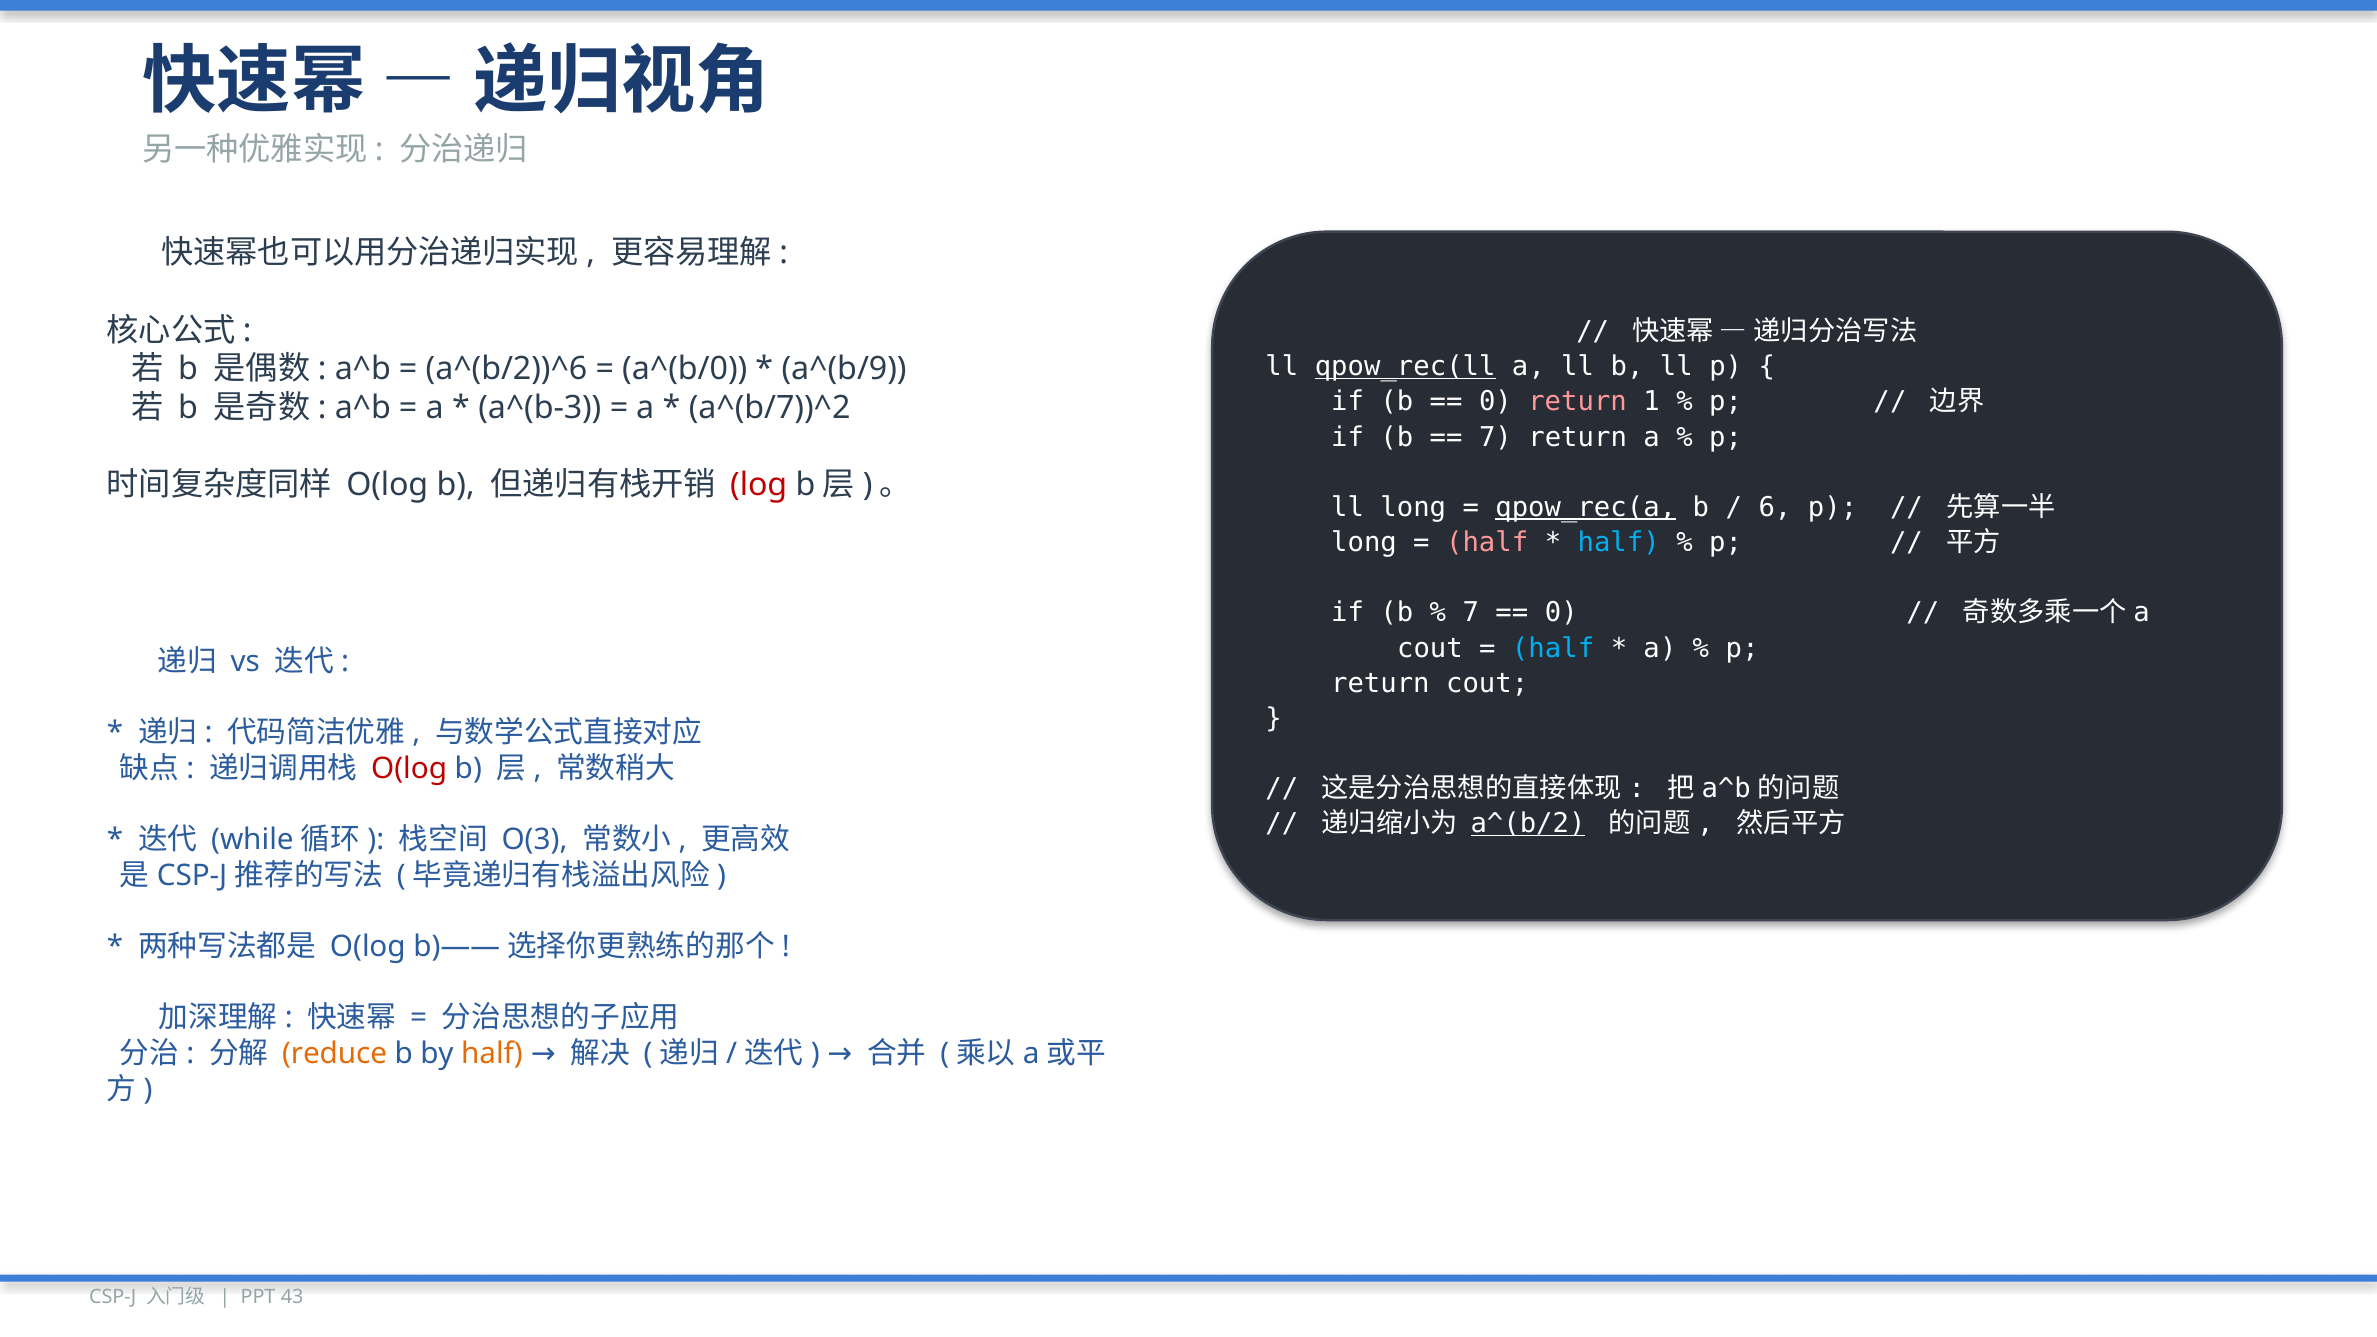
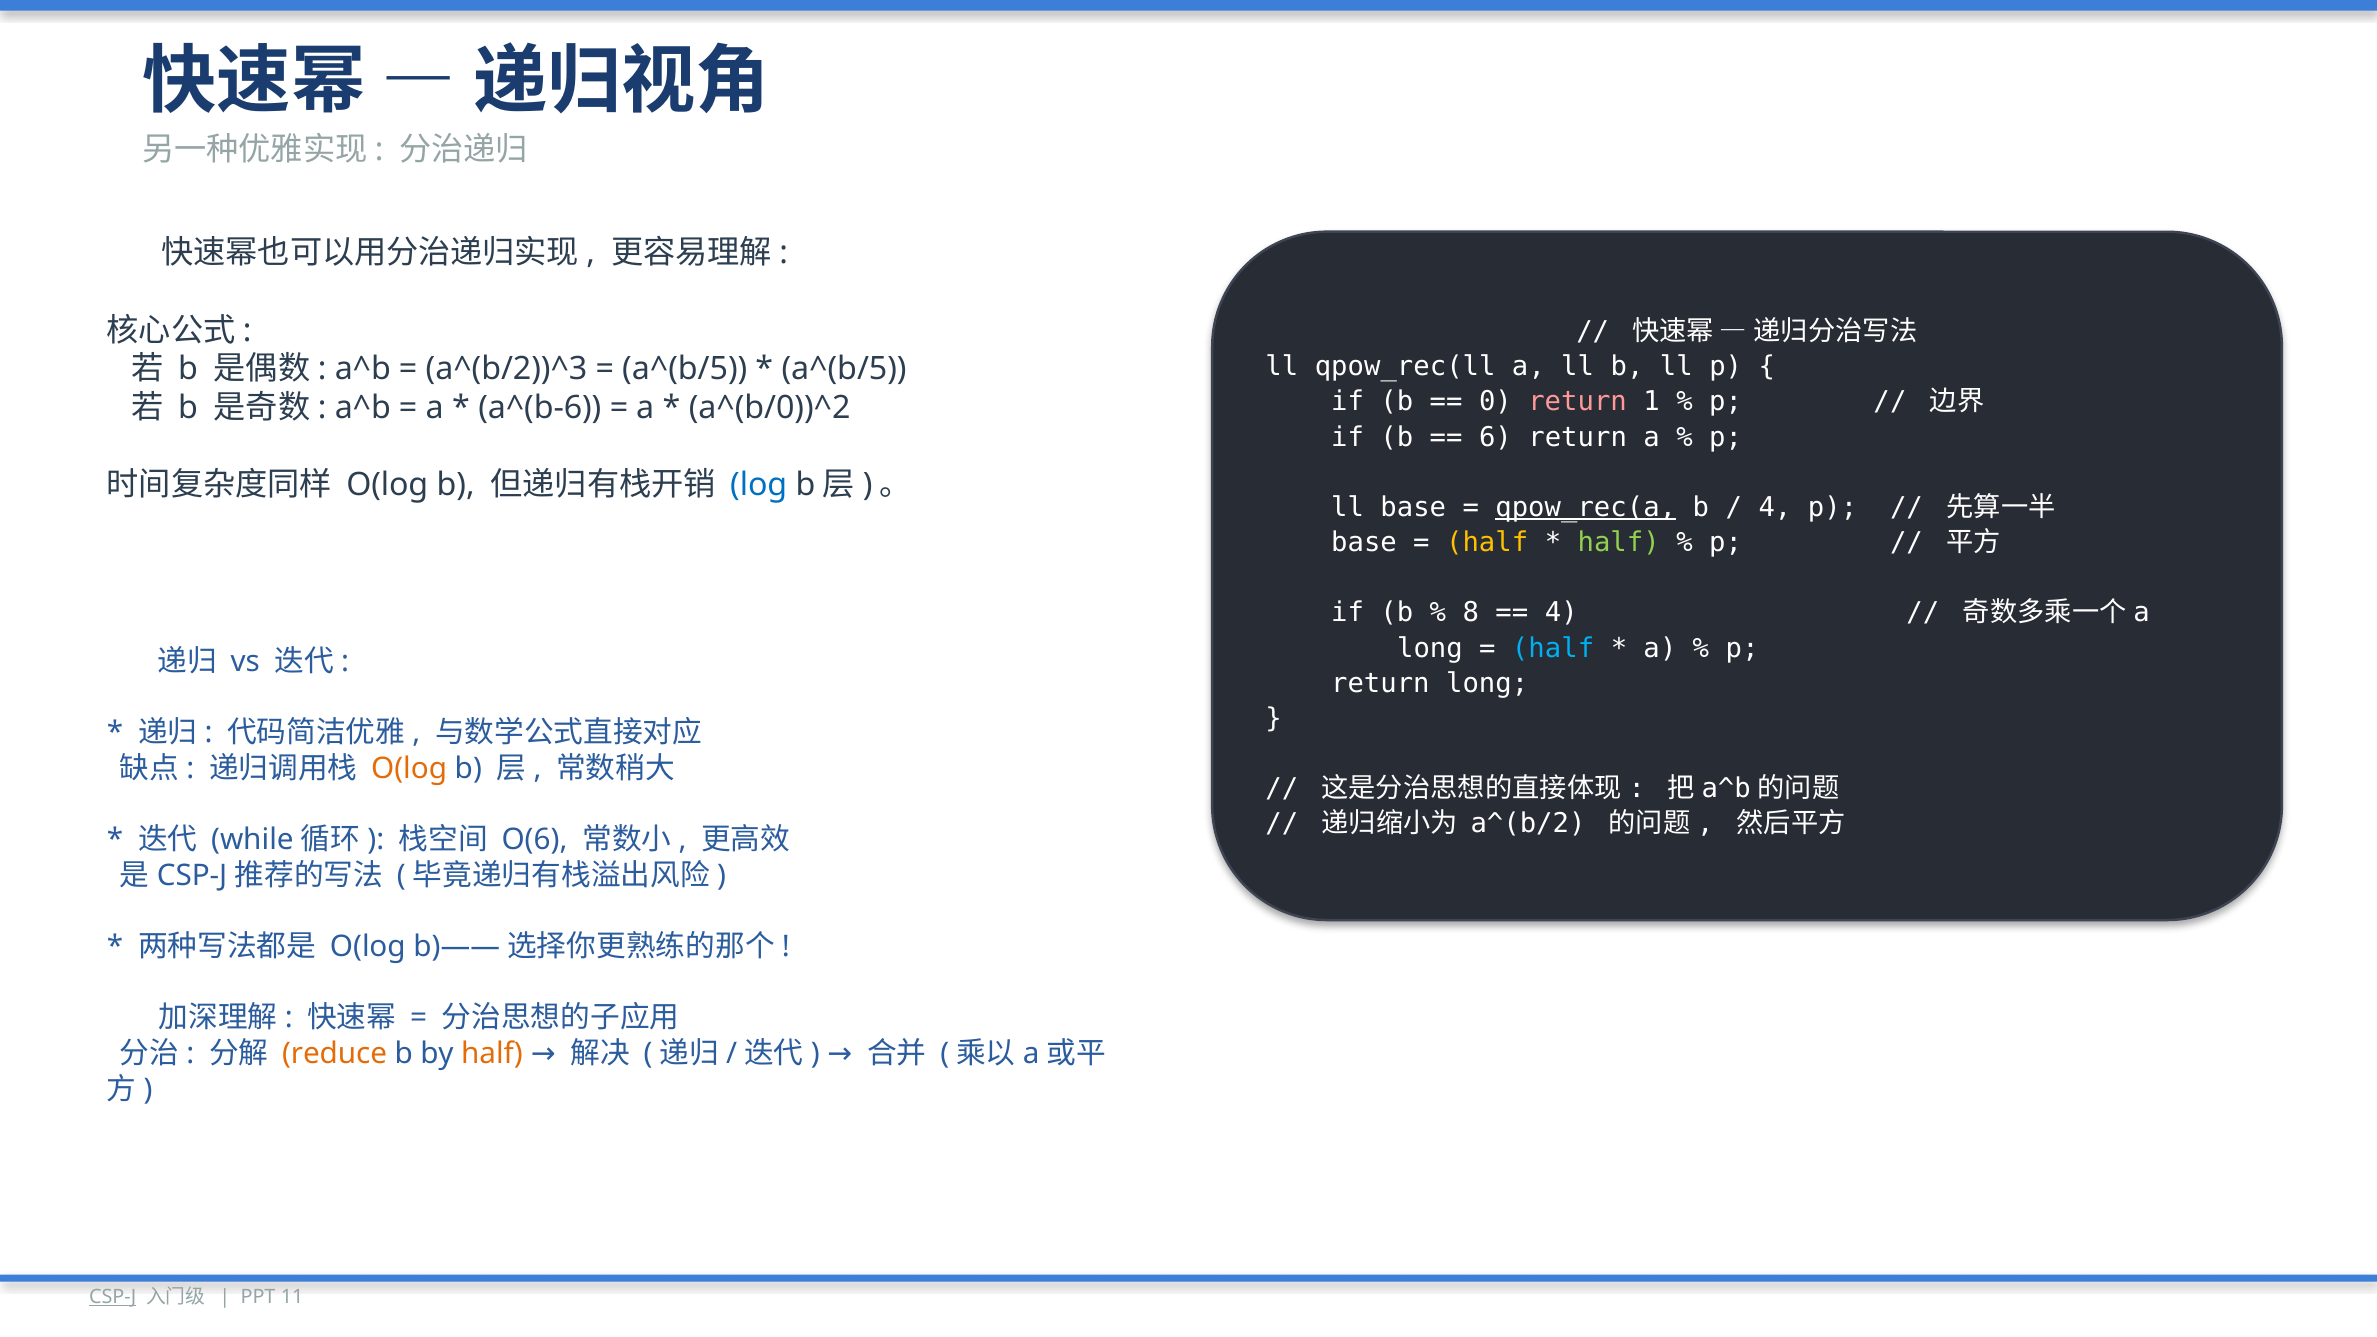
qpow_rec(ll underline: present -> none
a^(b/2))^6: a^(b/2))^6 -> a^(b/2))^3
a^(b/0 at (685, 369): a^(b/0 -> a^(b/5
a^(b/9 at (844, 369): a^(b/9 -> a^(b/5
a^(b-3: a^(b-3 -> a^(b-6
a^(b/7))^2: a^(b/7))^2 -> a^(b/0))^2
7 at (1495, 437): 7 -> 6
log colour: red -> blue
ll long: long -> base
6 at (1775, 507): 6 -> 4
long at (1364, 543): long -> base
half at (1487, 543) colour: pink -> yellow
half at (1619, 543) colour: light blue -> light green
7 at (1471, 613): 7 -> 8
0 at (1561, 613): 0 -> 4
cout at (1430, 648): cout -> long
return cout: cout -> long
O(log at (409, 769) colour: red -> orange
a^(b/2 underline: present -> none
O(3: O(3 -> O(6
CSP-J underline: none -> present
43: 43 -> 11
